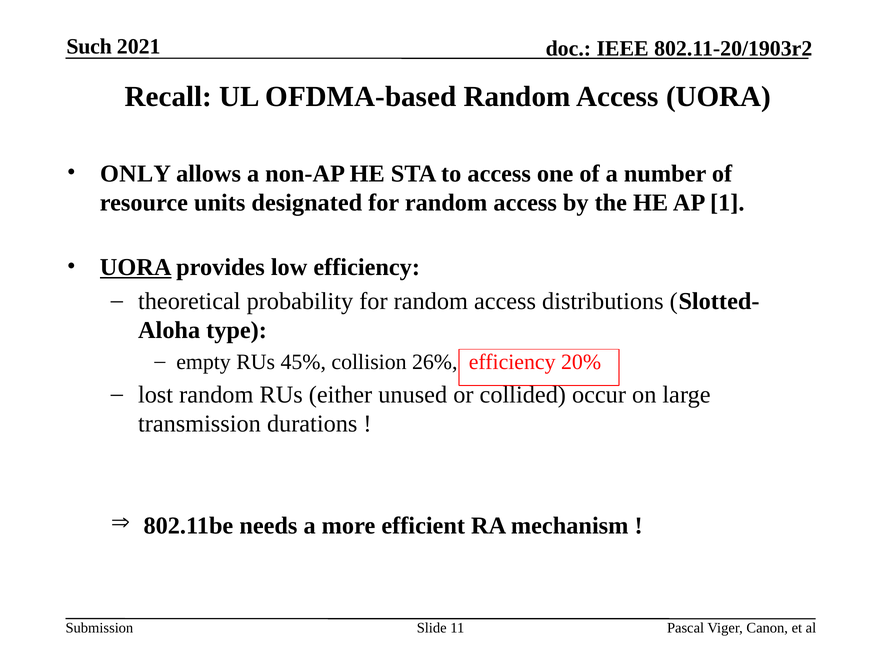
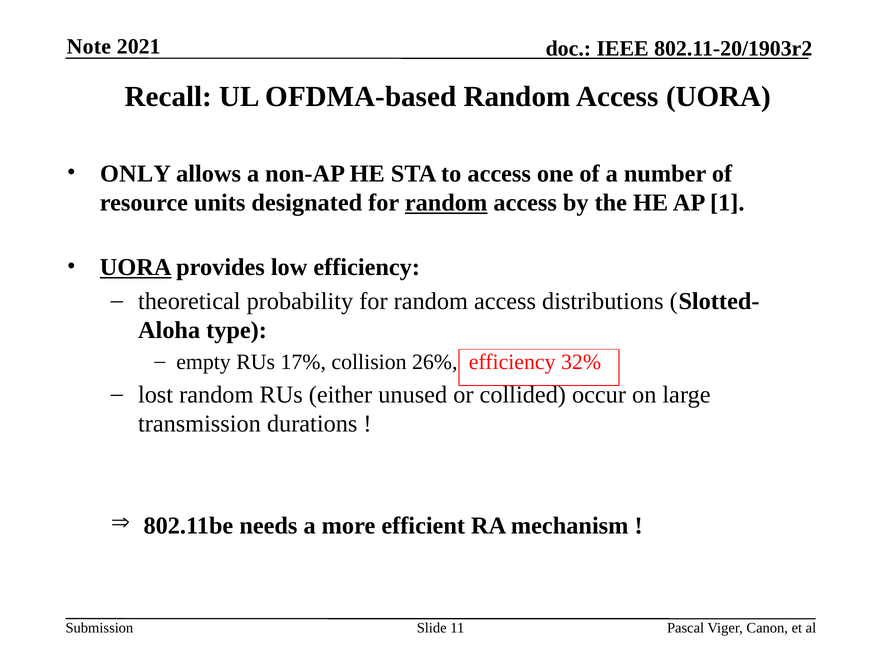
Such: Such -> Note
random at (446, 203) underline: none -> present
45%: 45% -> 17%
20%: 20% -> 32%
